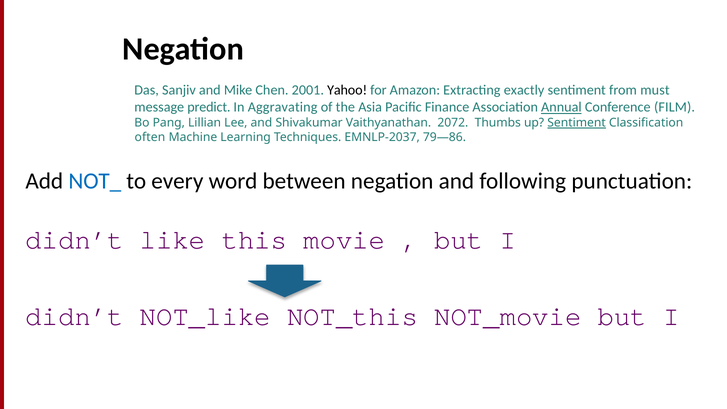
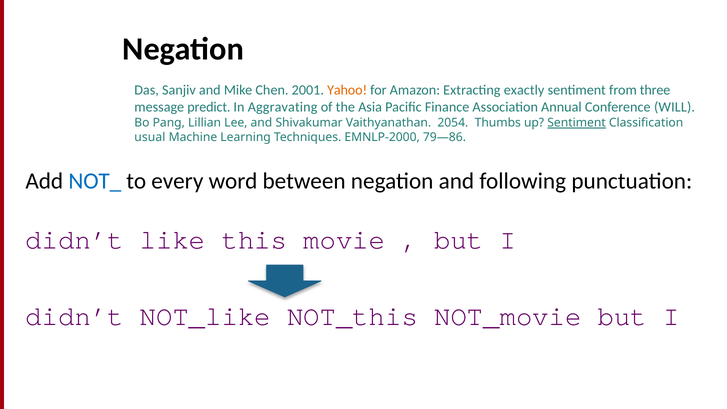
Yahoo colour: black -> orange
must: must -> three
Annual underline: present -> none
FILM: FILM -> WILL
2072: 2072 -> 2054
often: often -> usual
EMNLP-2037: EMNLP-2037 -> EMNLP-2000
